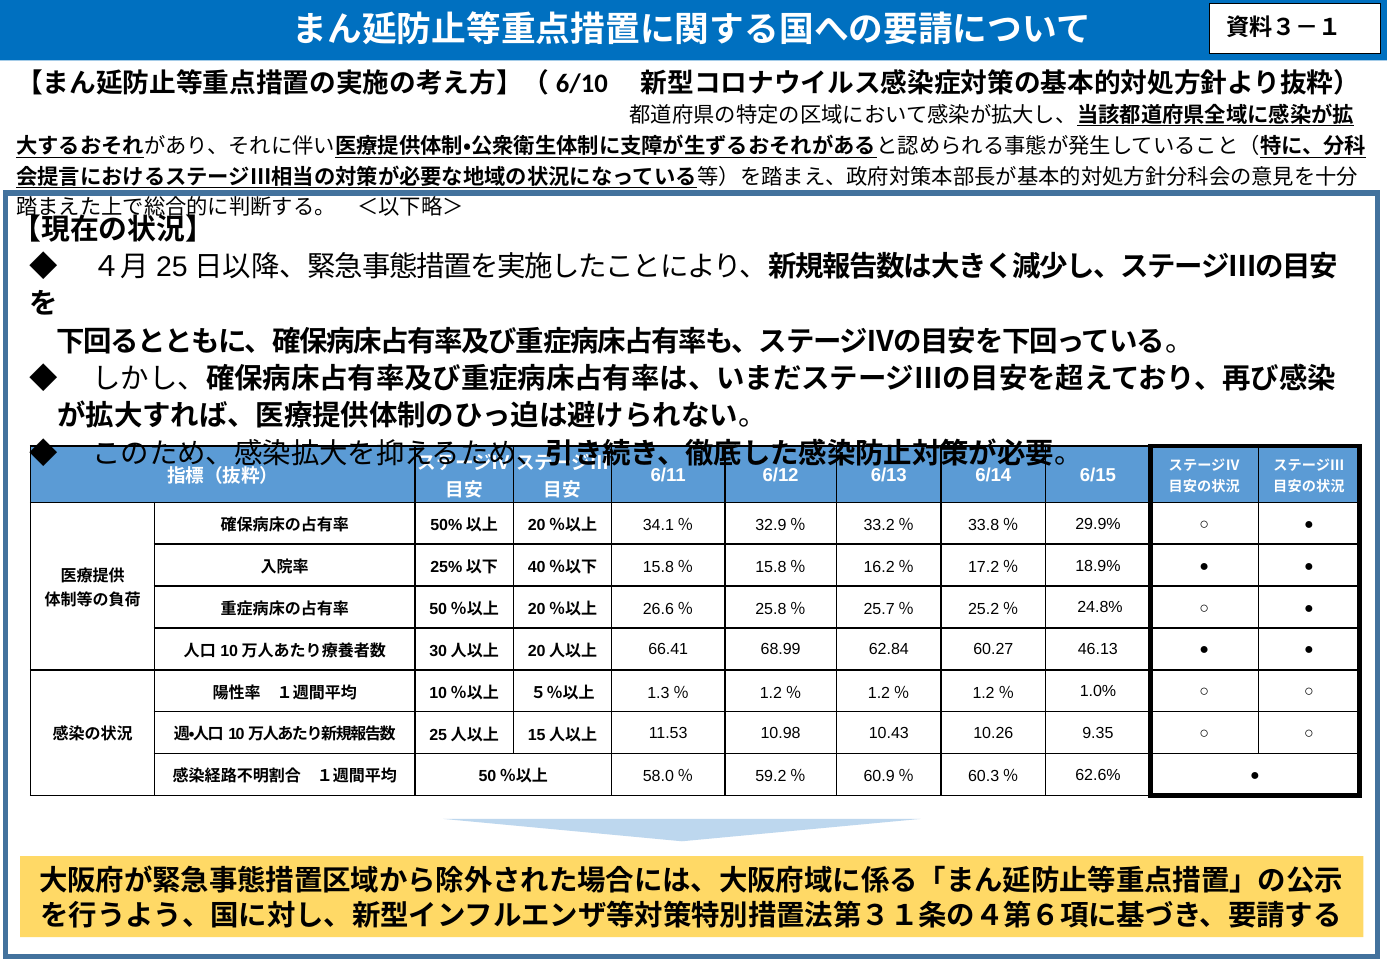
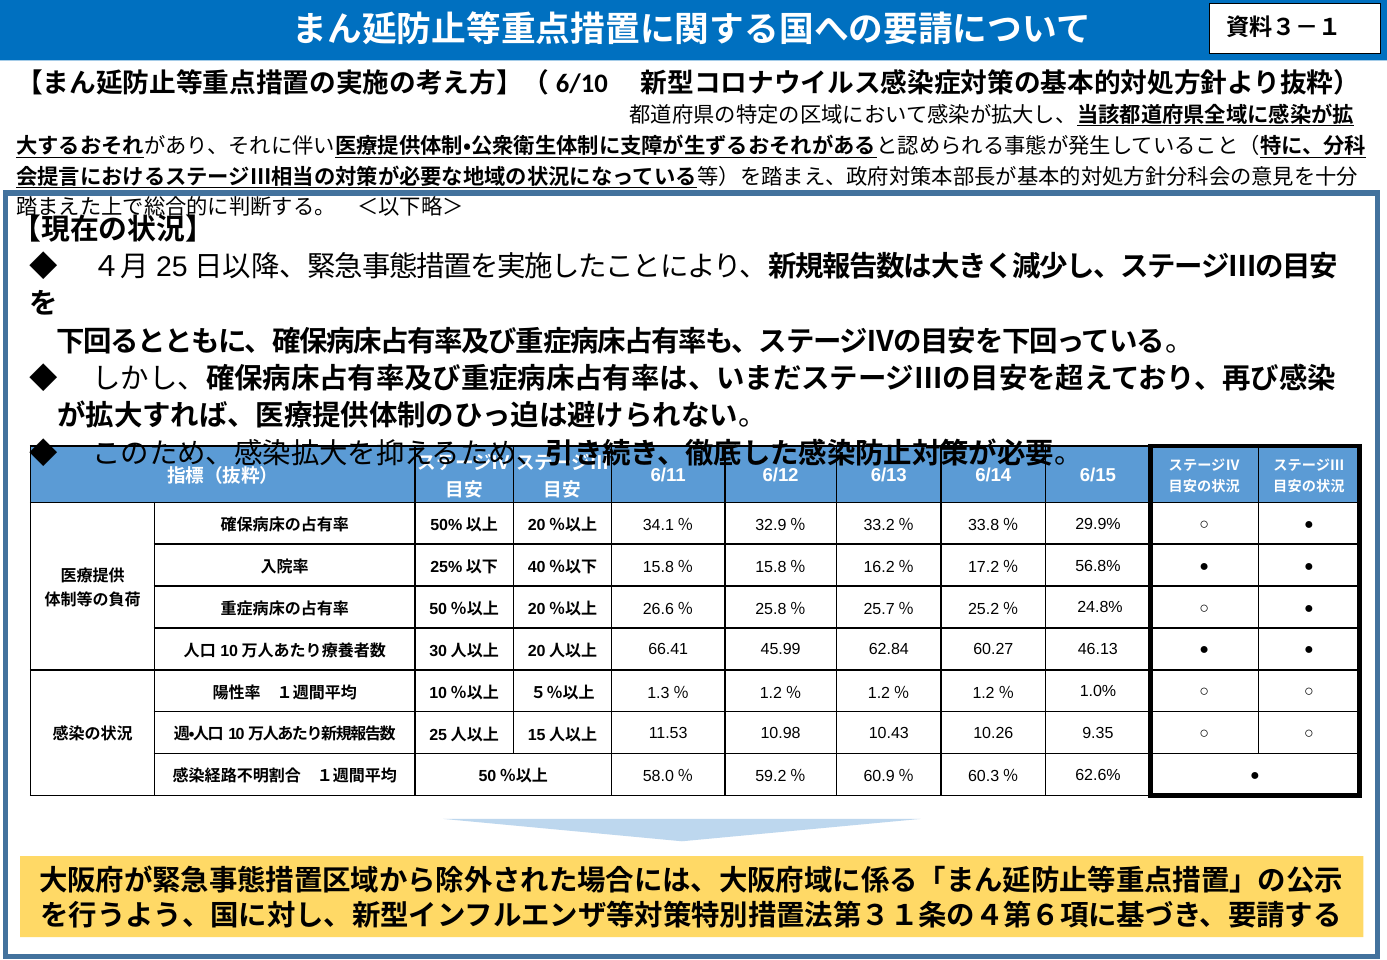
18.9%: 18.9% -> 56.8%
68.99: 68.99 -> 45.99
